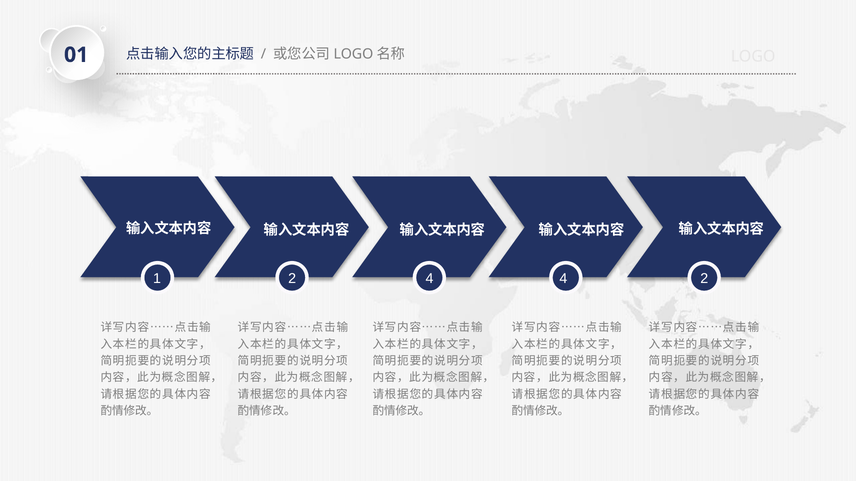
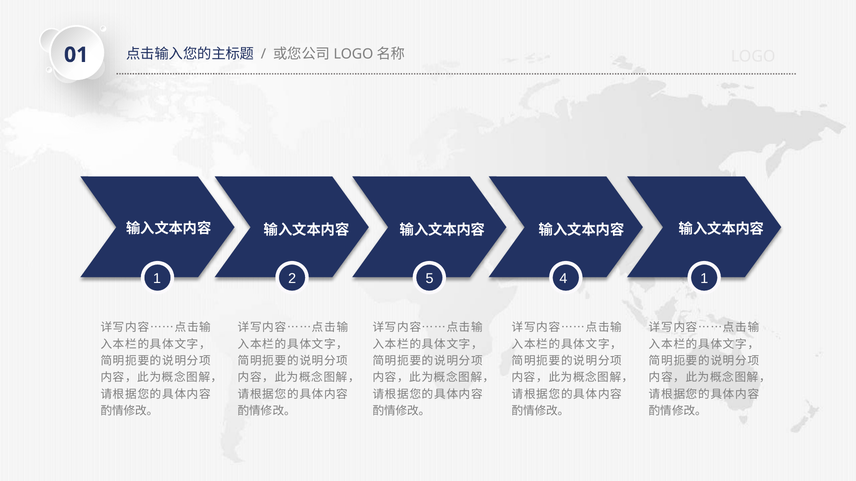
2 4: 4 -> 5
4 2: 2 -> 1
